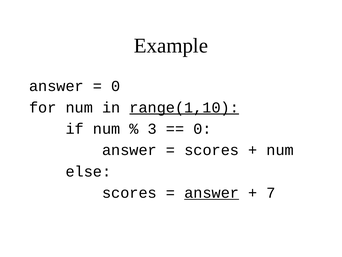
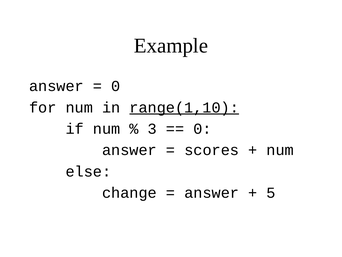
scores at (129, 192): scores -> change
answer at (212, 192) underline: present -> none
7: 7 -> 5
